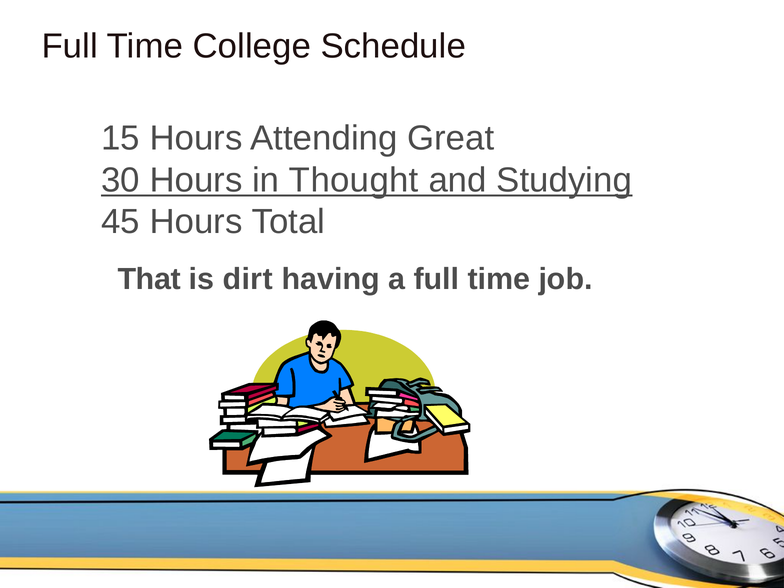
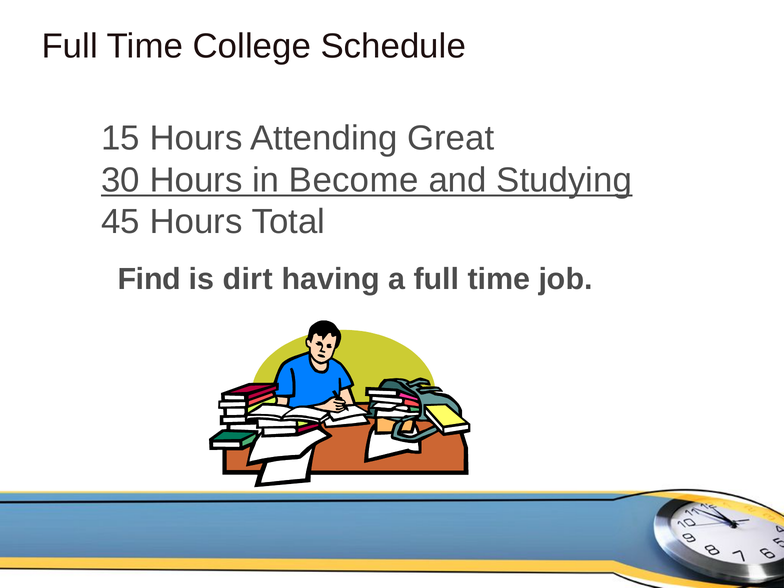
Thought: Thought -> Become
That: That -> Find
